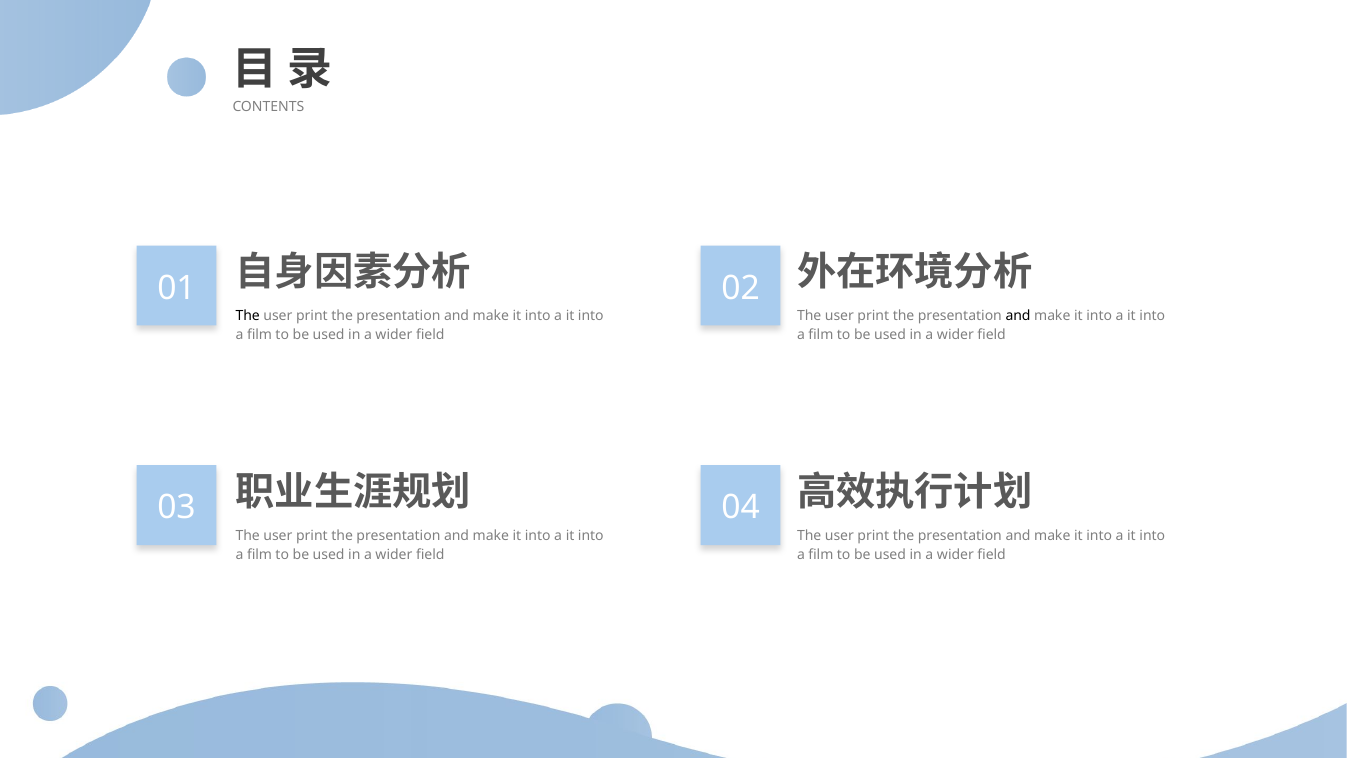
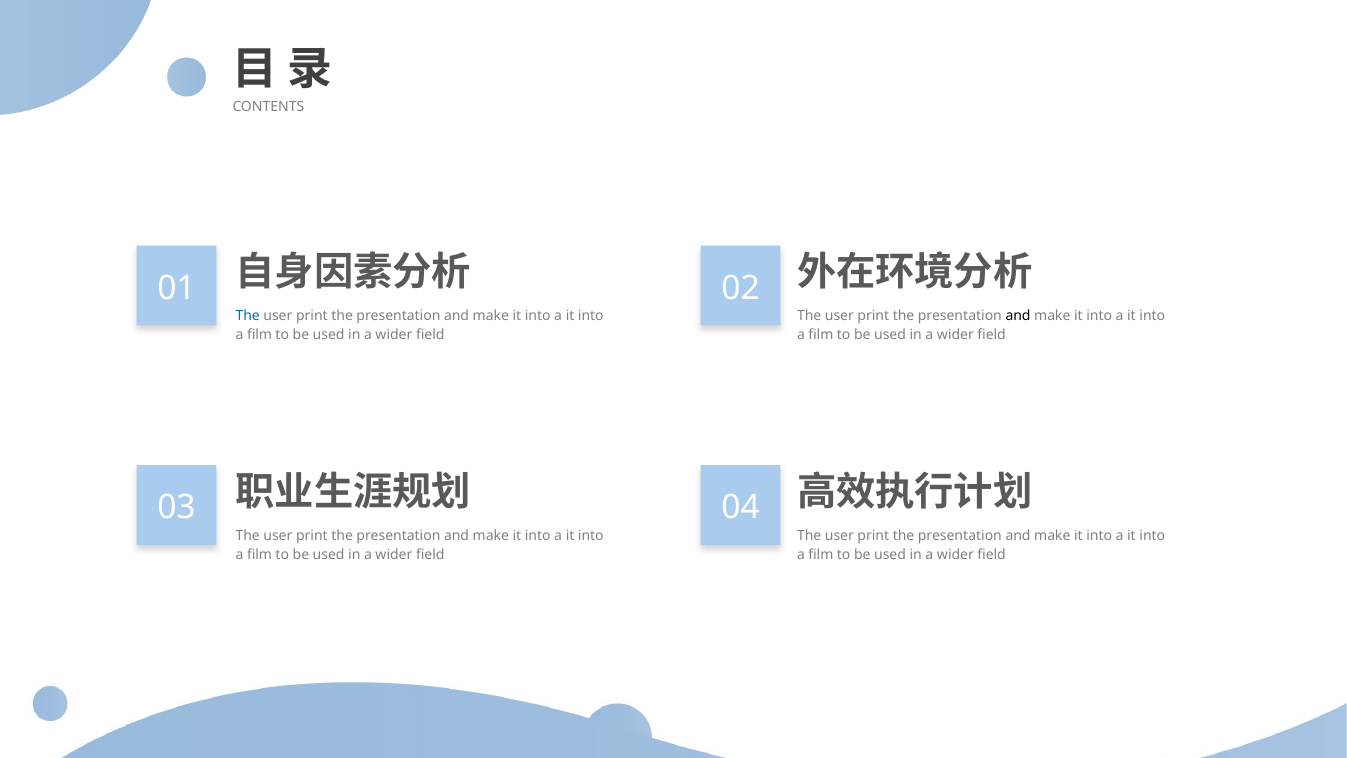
The at (248, 316) colour: black -> blue
